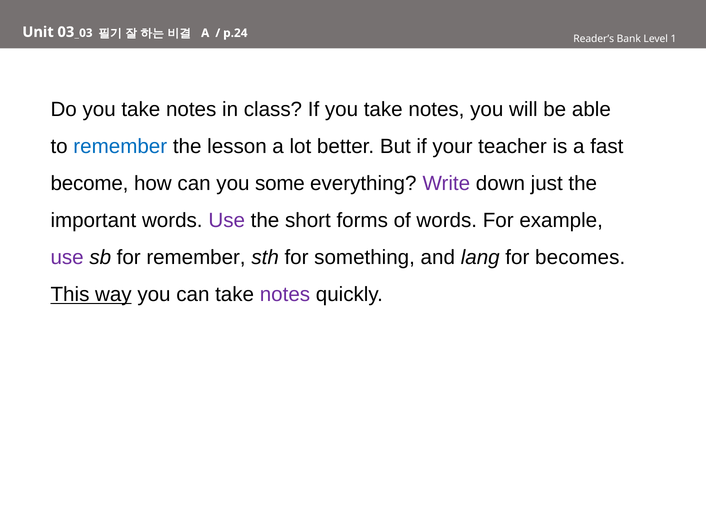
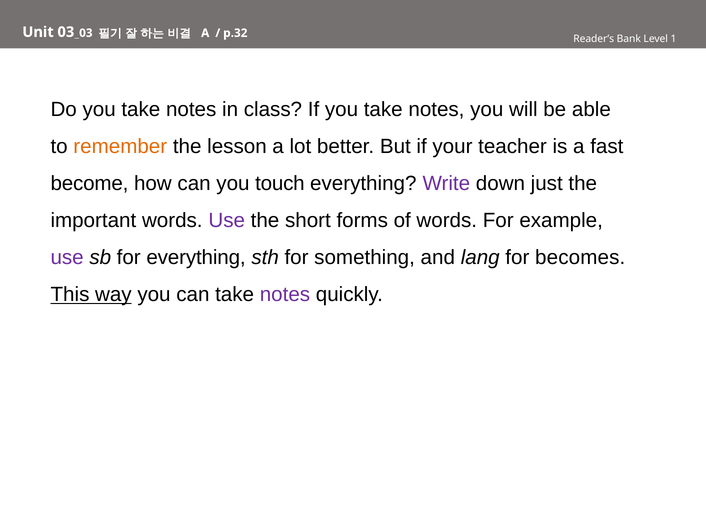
p.24: p.24 -> p.32
remember at (120, 147) colour: blue -> orange
some: some -> touch
for remember: remember -> everything
